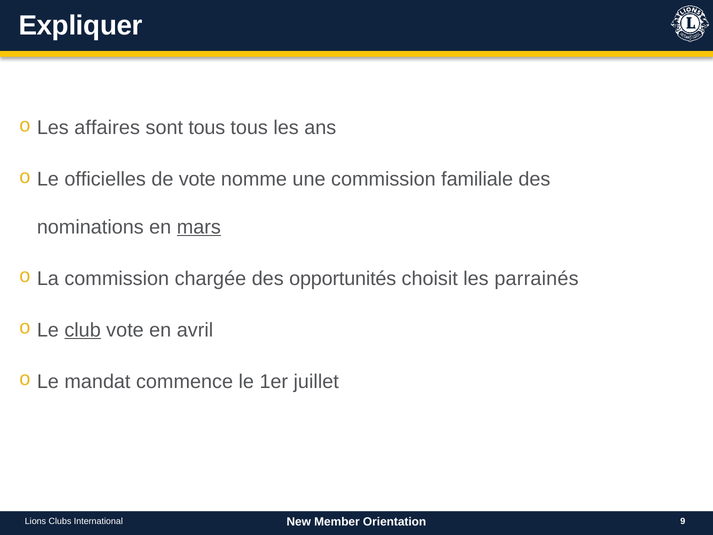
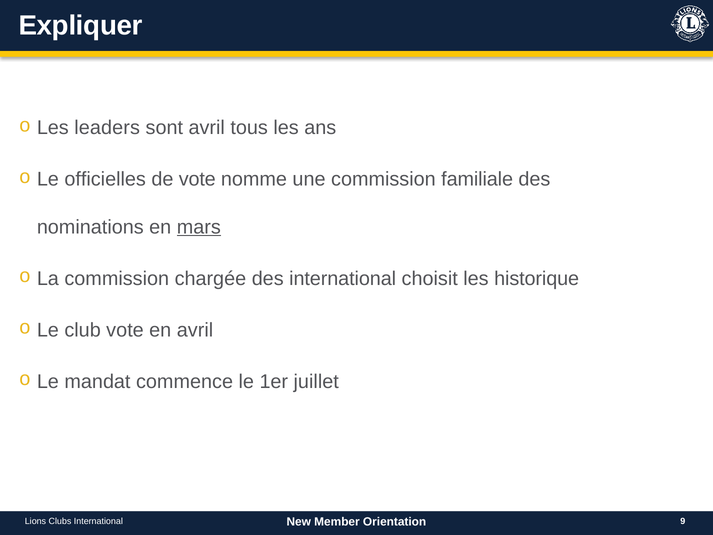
affaires: affaires -> leaders
sont tous: tous -> avril
des opportunités: opportunités -> international
parrainés: parrainés -> historique
club underline: present -> none
